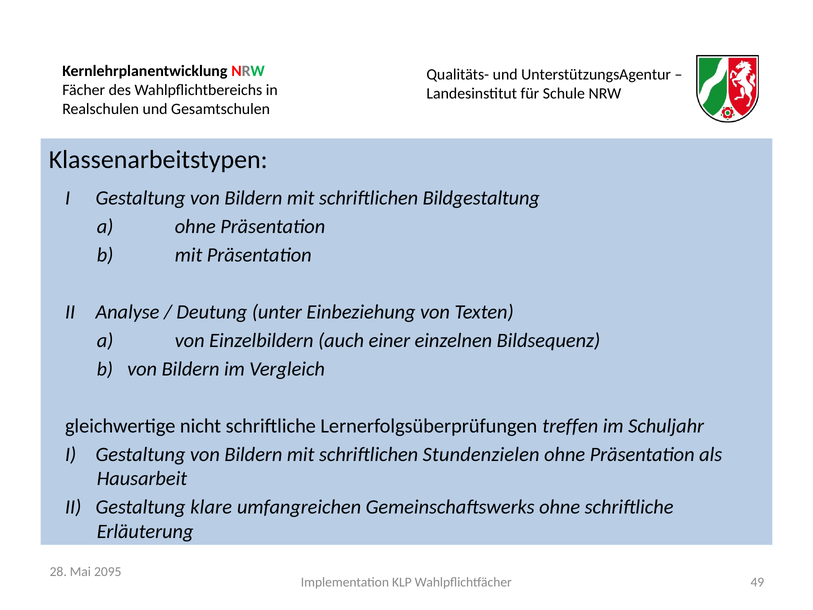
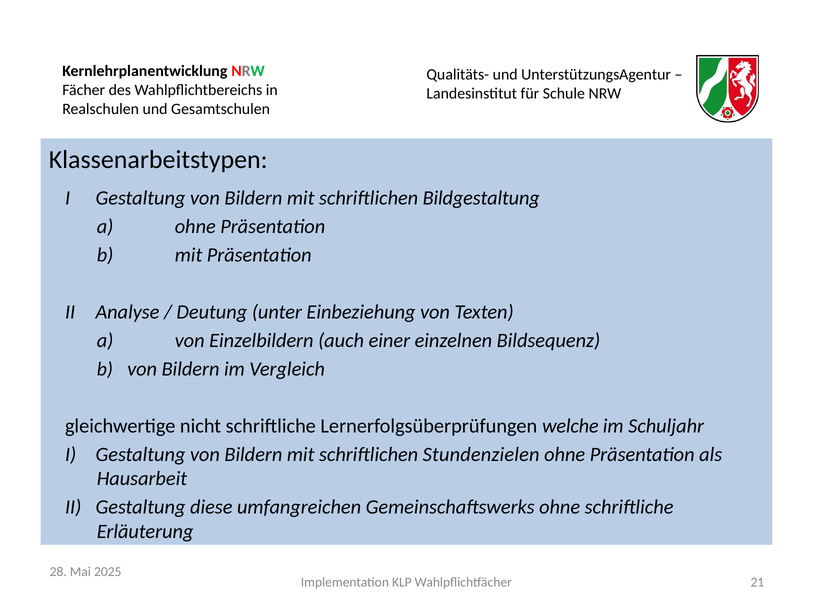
treffen: treffen -> welche
klare: klare -> diese
2095: 2095 -> 2025
49: 49 -> 21
